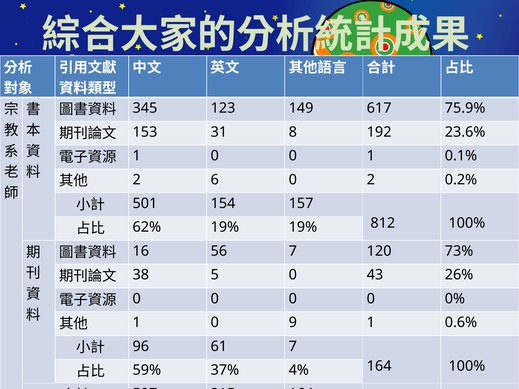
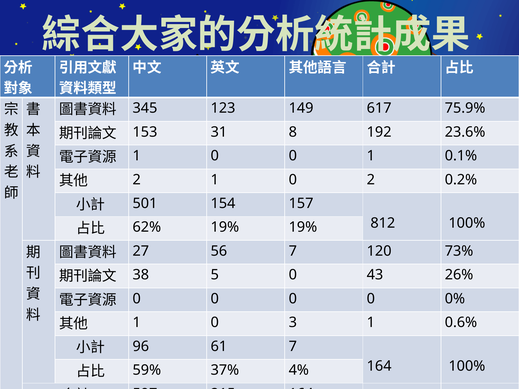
2 6: 6 -> 1
16: 16 -> 27
9: 9 -> 3
